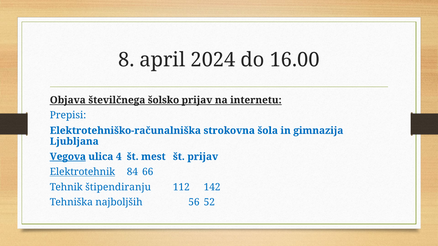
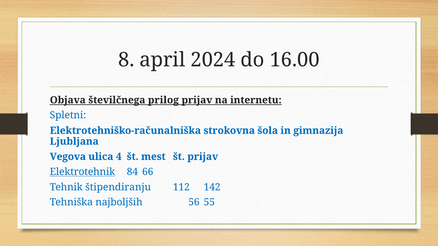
šolsko: šolsko -> prilog
Prepisi: Prepisi -> Spletni
Vegova underline: present -> none
52: 52 -> 55
